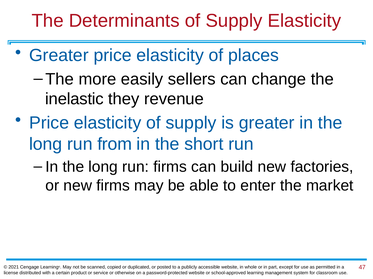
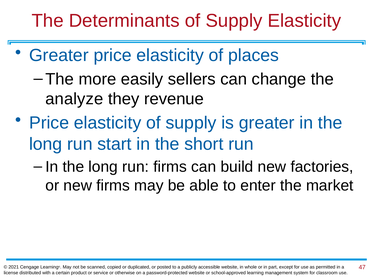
inelastic: inelastic -> analyze
from: from -> start
